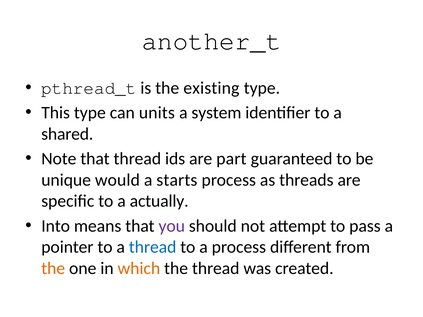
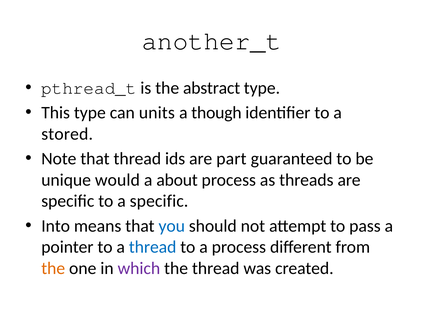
existing: existing -> abstract
system: system -> though
shared: shared -> stored
starts: starts -> about
a actually: actually -> specific
you colour: purple -> blue
which colour: orange -> purple
